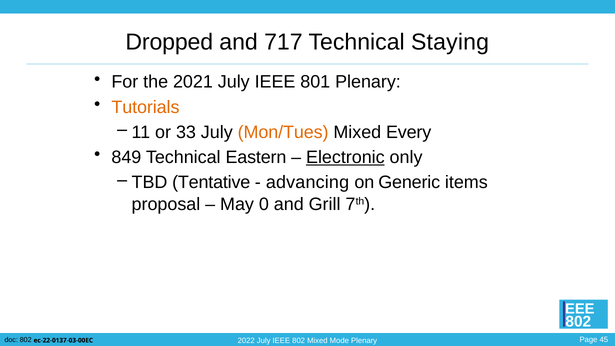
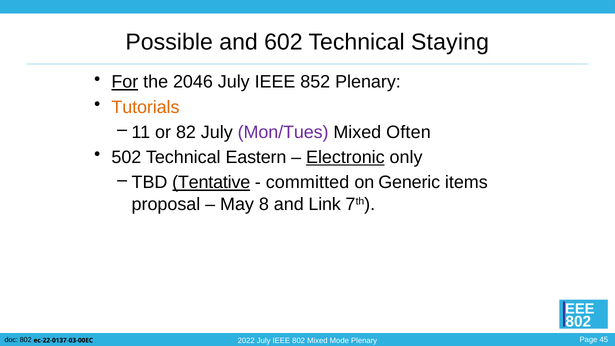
Dropped: Dropped -> Possible
717: 717 -> 602
For underline: none -> present
2021: 2021 -> 2046
801: 801 -> 852
33: 33 -> 82
Mon/Tues colour: orange -> purple
Every: Every -> Often
849: 849 -> 502
Tentative underline: none -> present
advancing: advancing -> committed
0: 0 -> 8
Grill: Grill -> Link
